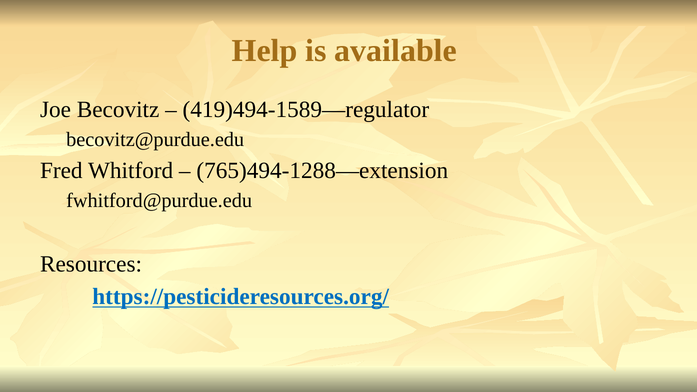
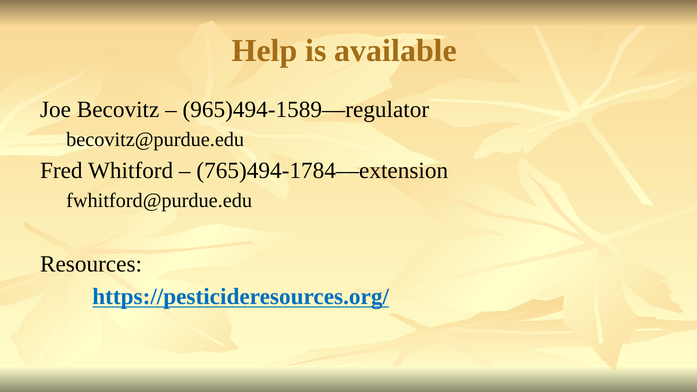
419)494-1589—regulator: 419)494-1589—regulator -> 965)494-1589—regulator
765)494-1288—extension: 765)494-1288—extension -> 765)494-1784—extension
